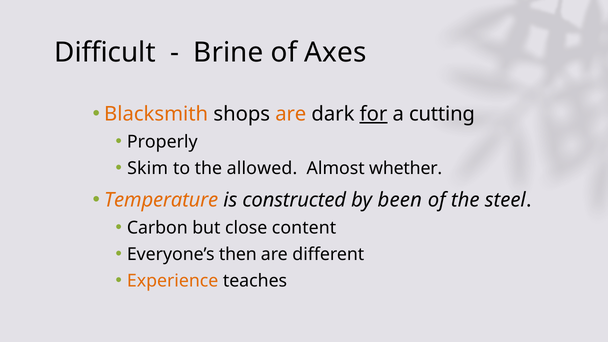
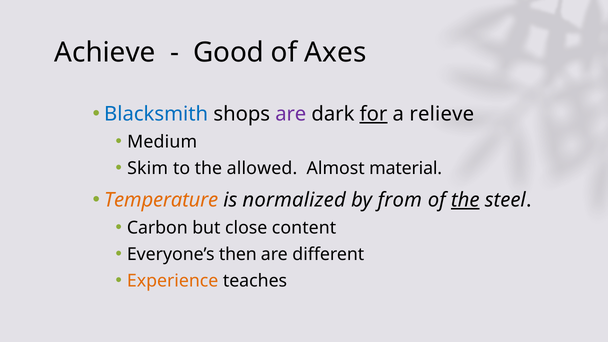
Difficult: Difficult -> Achieve
Brine: Brine -> Good
Blacksmith colour: orange -> blue
are at (291, 114) colour: orange -> purple
cutting: cutting -> relieve
Properly: Properly -> Medium
whether: whether -> material
constructed: constructed -> normalized
been: been -> from
the at (465, 200) underline: none -> present
